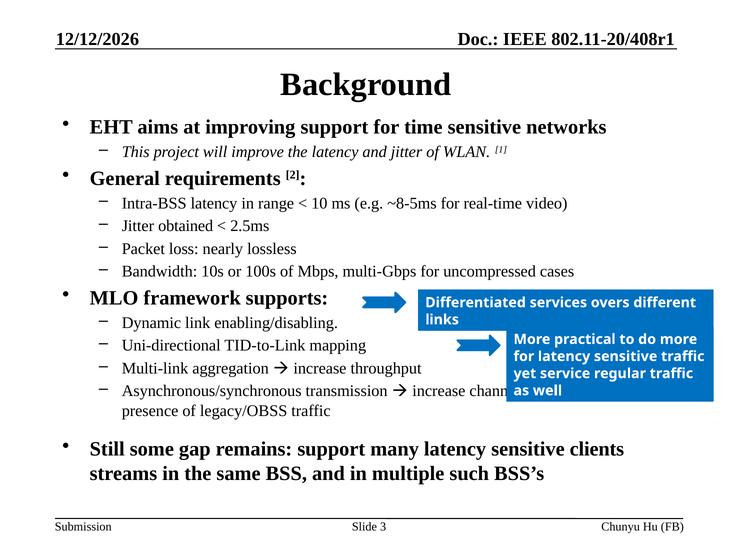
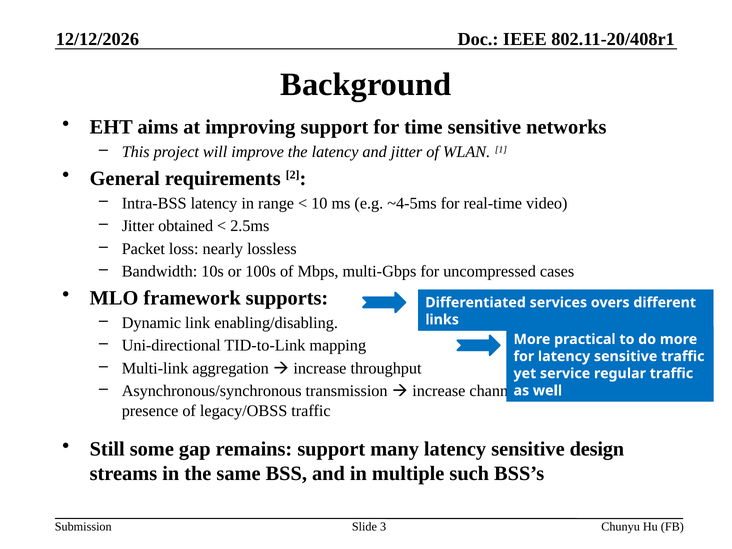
~8-5ms: ~8-5ms -> ~4-5ms
clients: clients -> design
